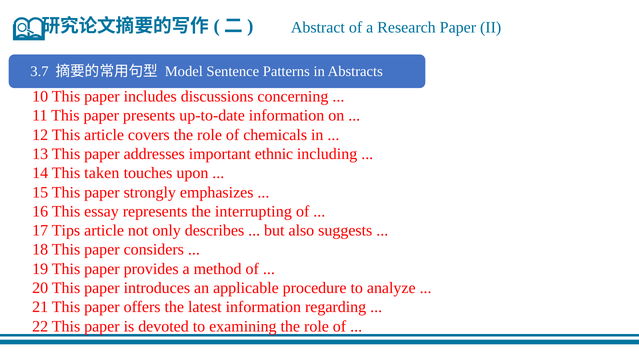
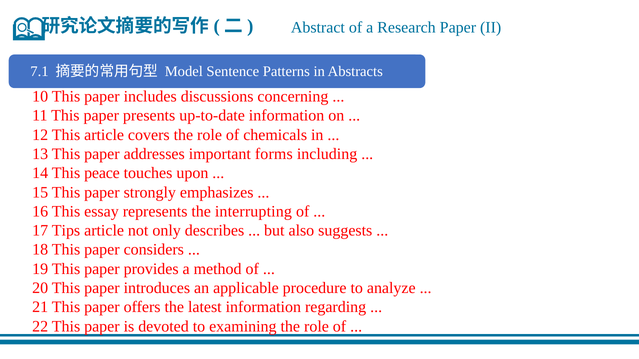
3.7: 3.7 -> 7.1
ethnic: ethnic -> forms
taken: taken -> peace
